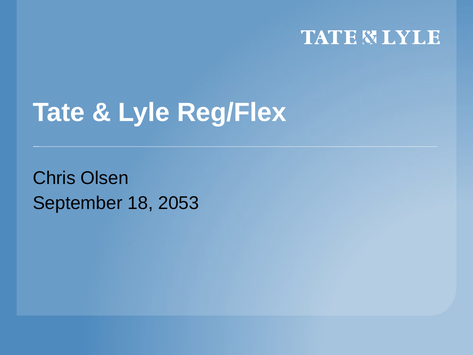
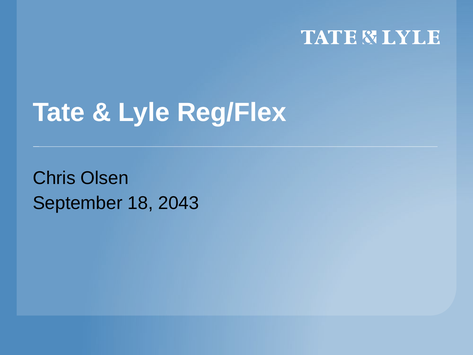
2053: 2053 -> 2043
